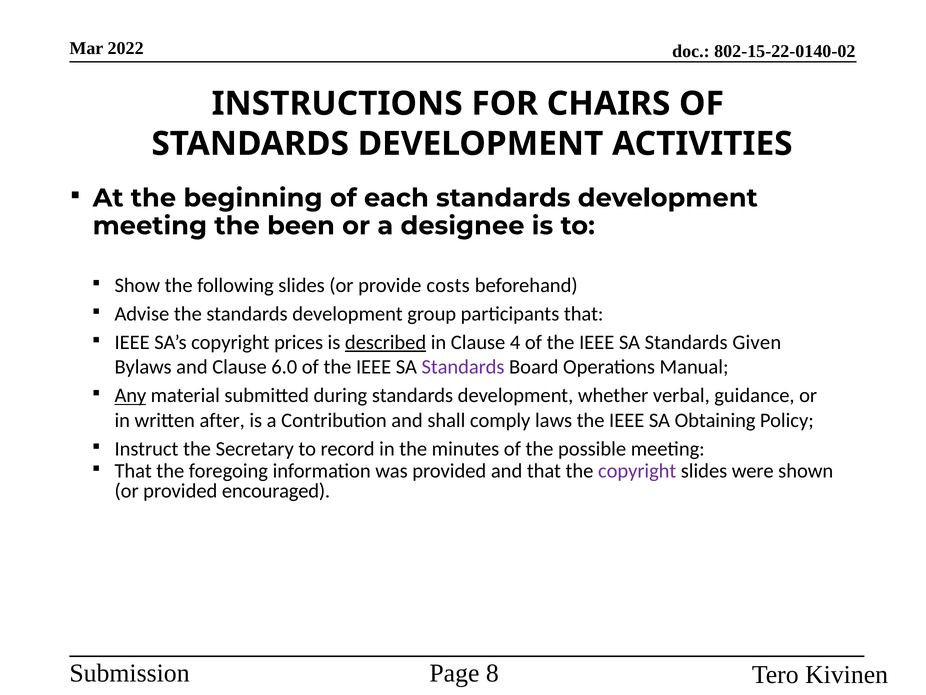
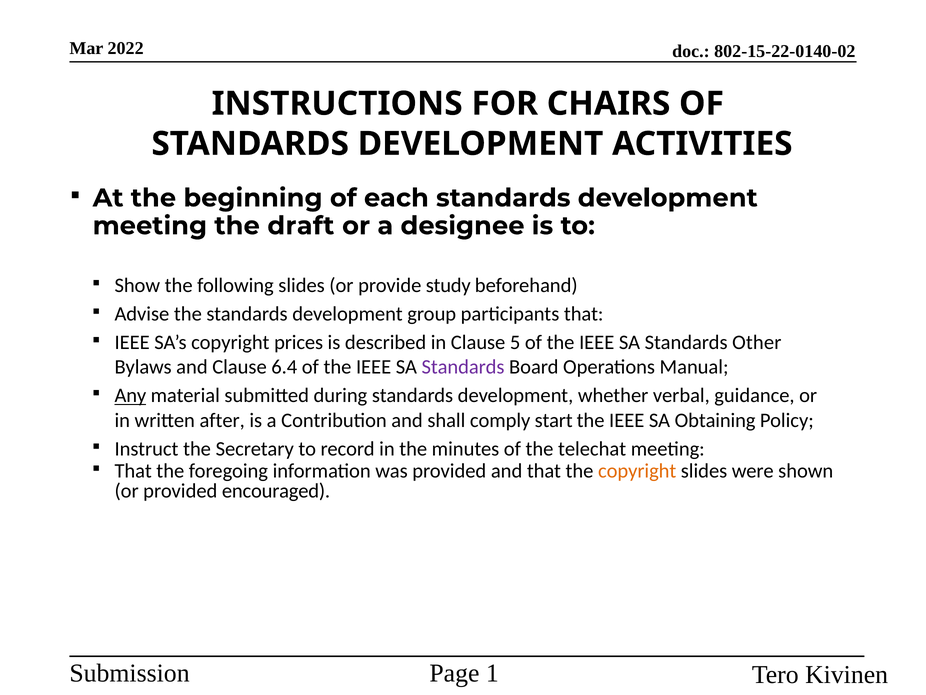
been: been -> draft
costs: costs -> study
described underline: present -> none
4: 4 -> 5
Given: Given -> Other
6.0: 6.0 -> 6.4
laws: laws -> start
possible: possible -> telechat
copyright at (637, 471) colour: purple -> orange
8: 8 -> 1
